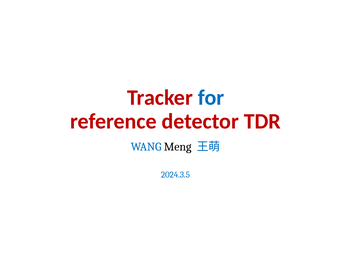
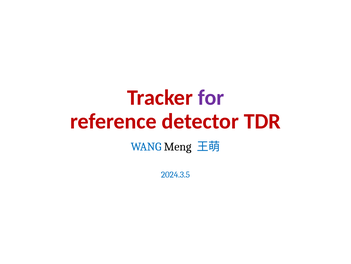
for colour: blue -> purple
